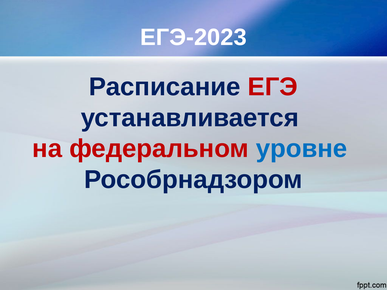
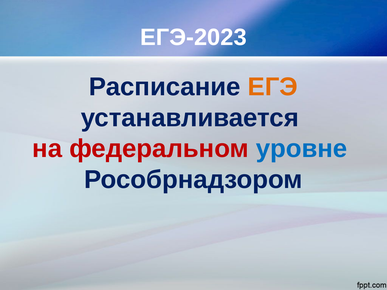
ЕГЭ colour: red -> orange
